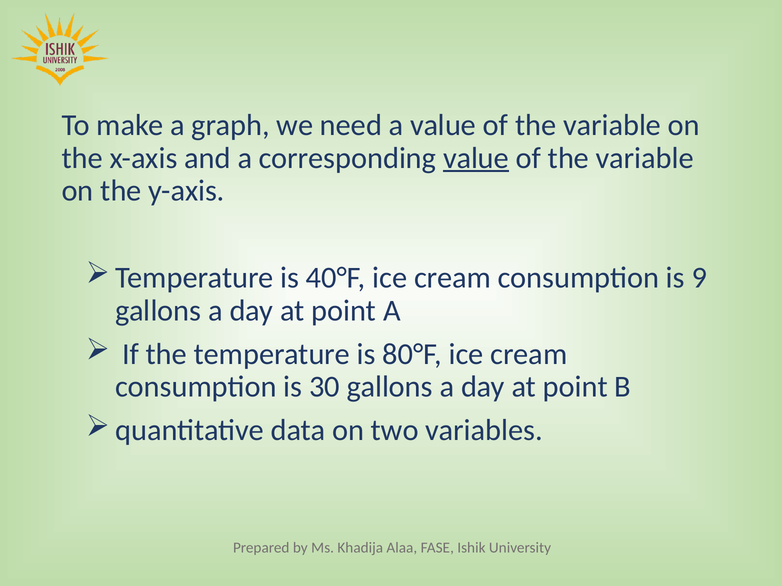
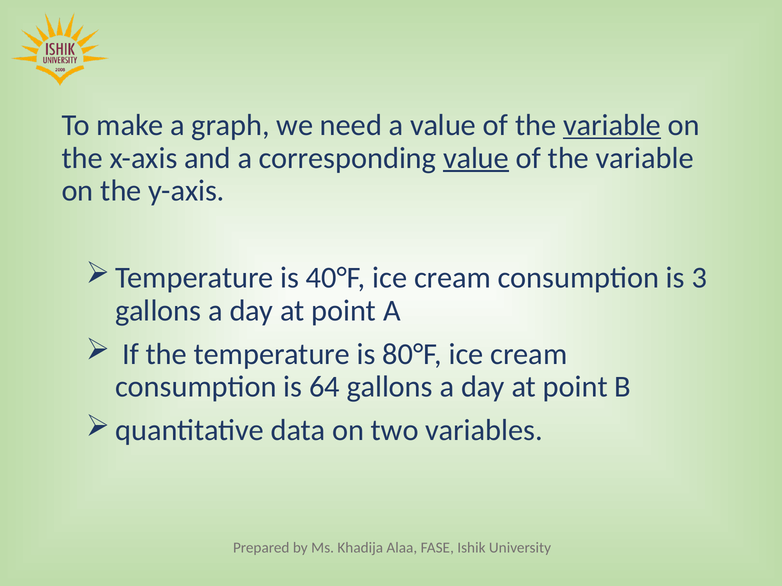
variable at (612, 125) underline: none -> present
9: 9 -> 3
30: 30 -> 64
